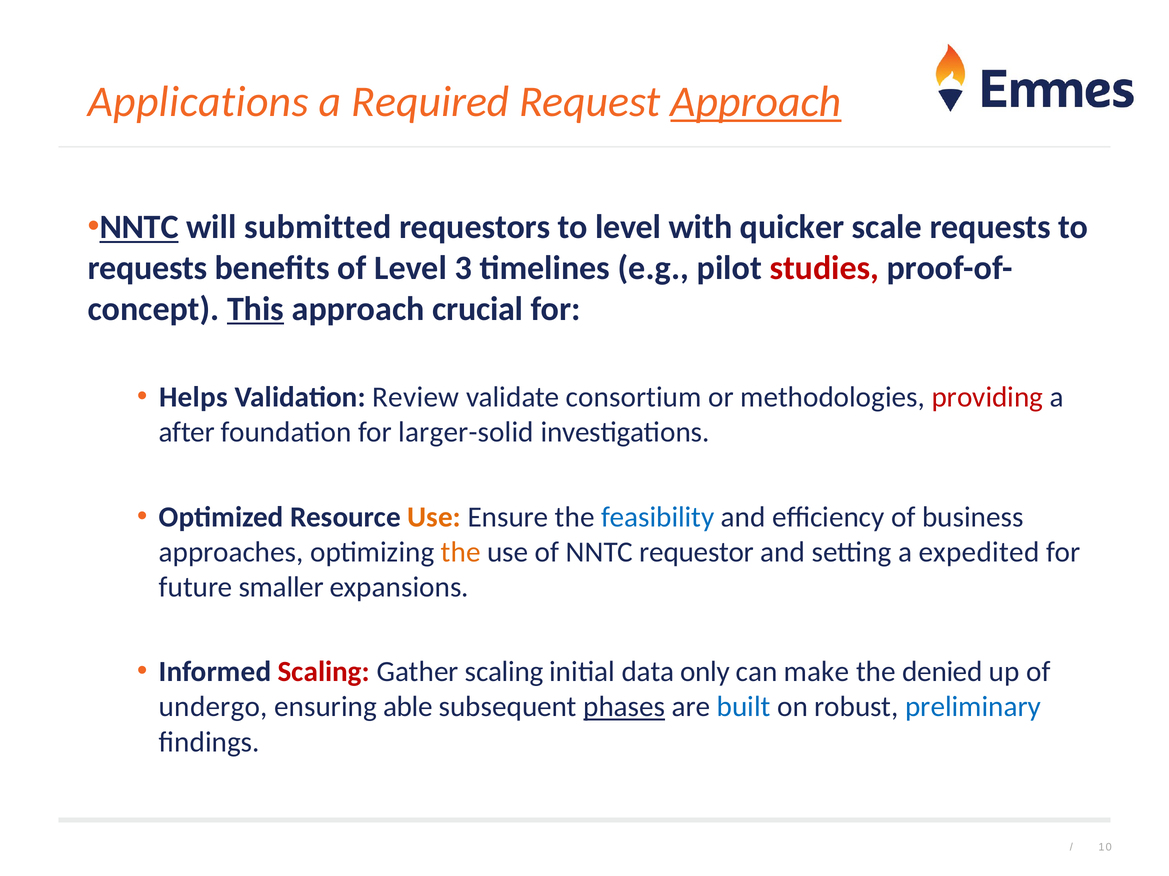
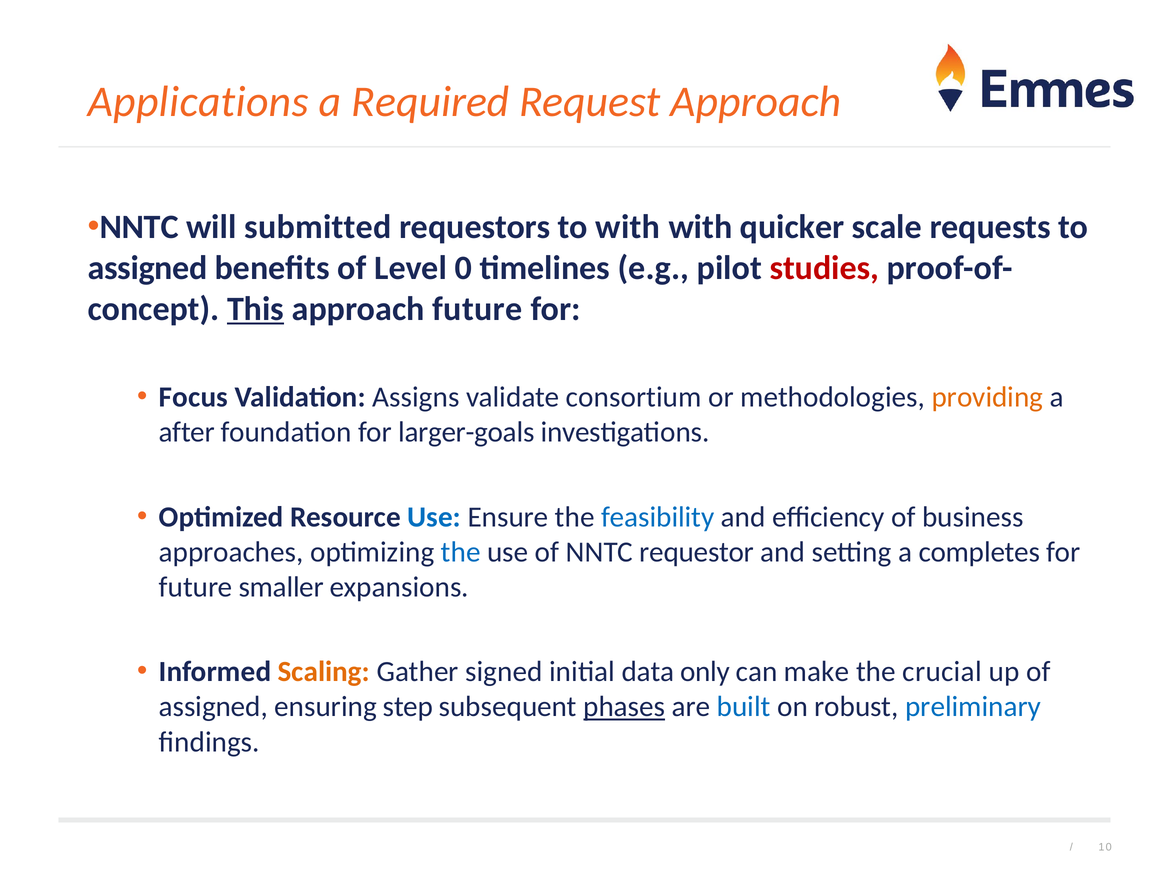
Approach at (756, 102) underline: present -> none
NNTC at (139, 227) underline: present -> none
to level: level -> with
requests at (148, 268): requests -> assigned
3: 3 -> 0
approach crucial: crucial -> future
Helps: Helps -> Focus
Review: Review -> Assigns
providing colour: red -> orange
larger-solid: larger-solid -> larger-goals
Use at (434, 517) colour: orange -> blue
the at (461, 553) colour: orange -> blue
expedited: expedited -> completes
Scaling at (324, 672) colour: red -> orange
Gather scaling: scaling -> signed
denied: denied -> crucial
undergo at (213, 707): undergo -> assigned
able: able -> step
